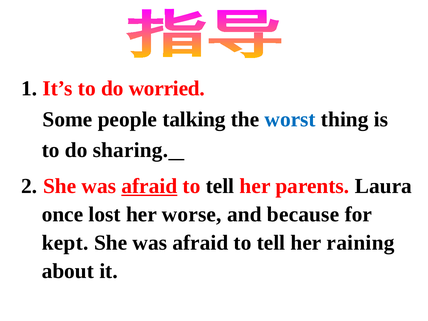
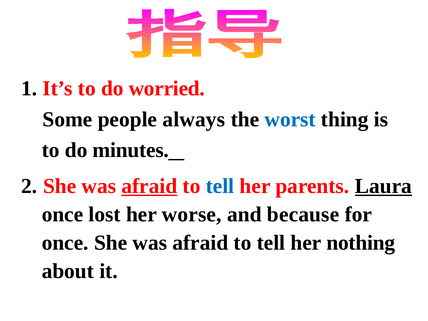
talking: talking -> always
sharing: sharing -> minutes
tell at (220, 186) colour: black -> blue
Laura underline: none -> present
kept at (65, 243): kept -> once
raining: raining -> nothing
